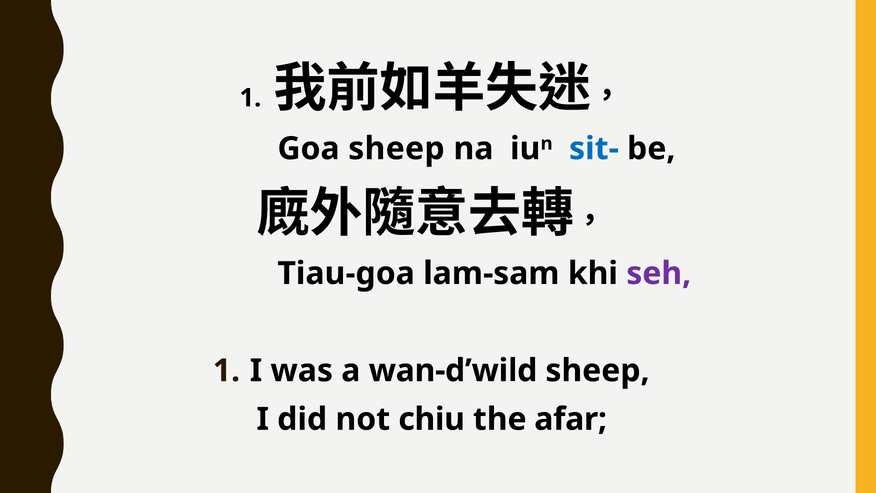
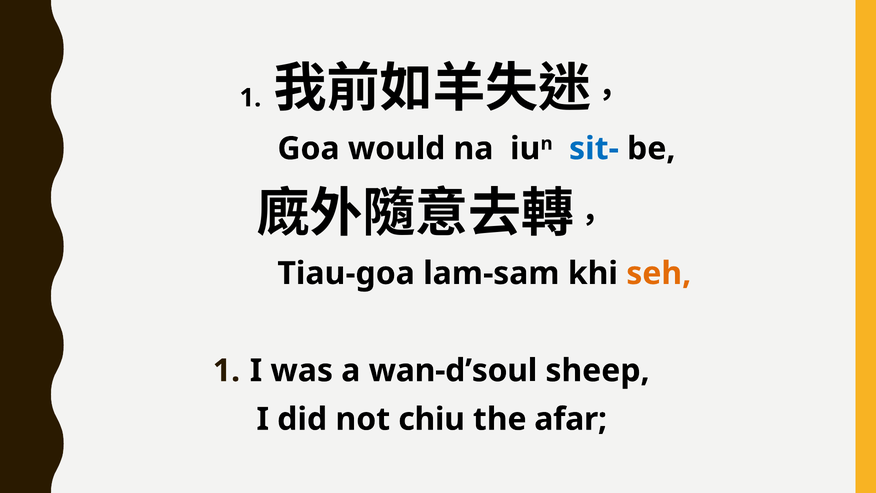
Goa sheep: sheep -> would
seh colour: purple -> orange
wan-d’wild: wan-d’wild -> wan-d’soul
